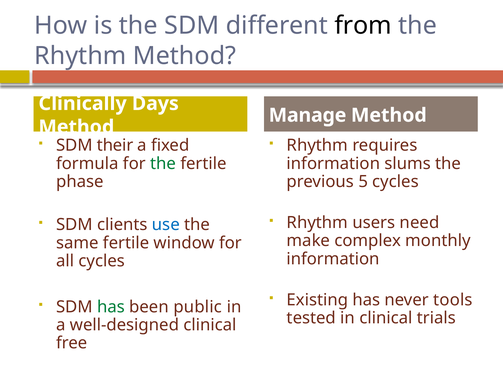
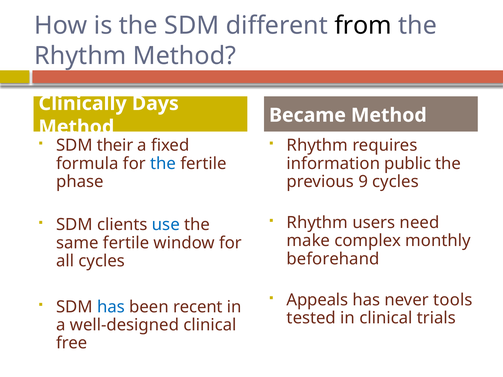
Manage: Manage -> Became
the at (163, 164) colour: green -> blue
slums: slums -> public
5: 5 -> 9
information at (333, 259): information -> beforehand
Existing: Existing -> Appeals
has at (111, 307) colour: green -> blue
public: public -> recent
